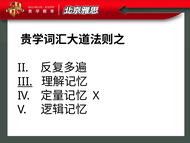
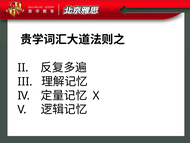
III underline: present -> none
